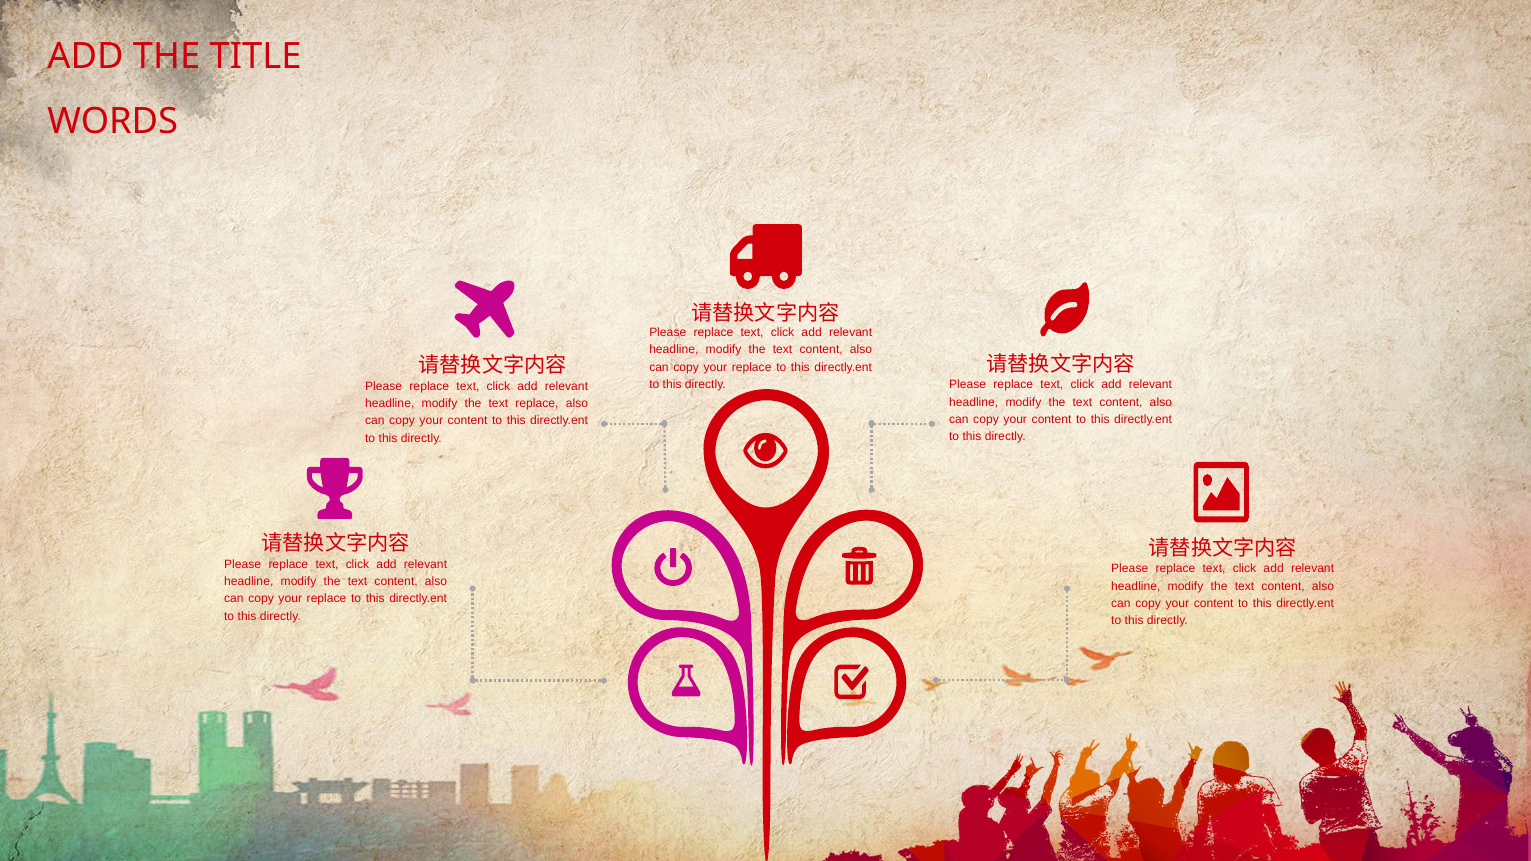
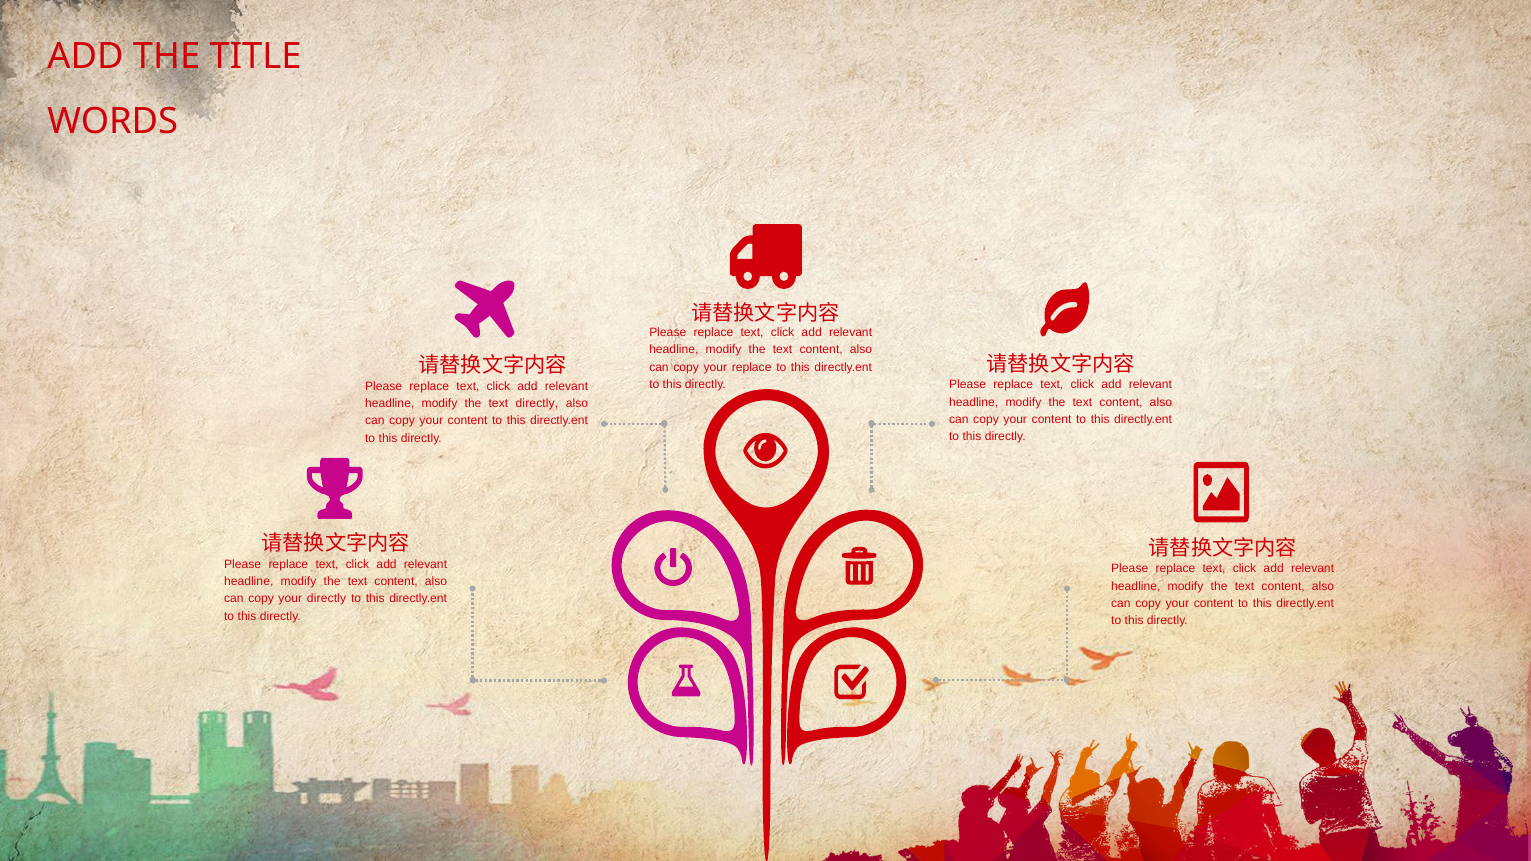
text replace: replace -> directly
replace at (327, 599): replace -> directly
